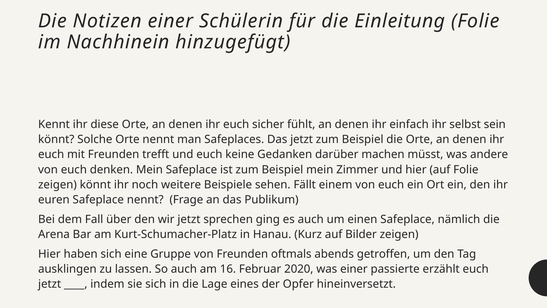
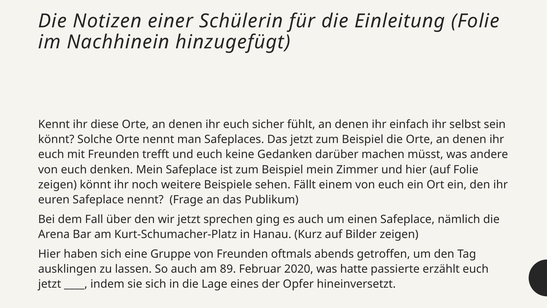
16: 16 -> 89
was einer: einer -> hatte
